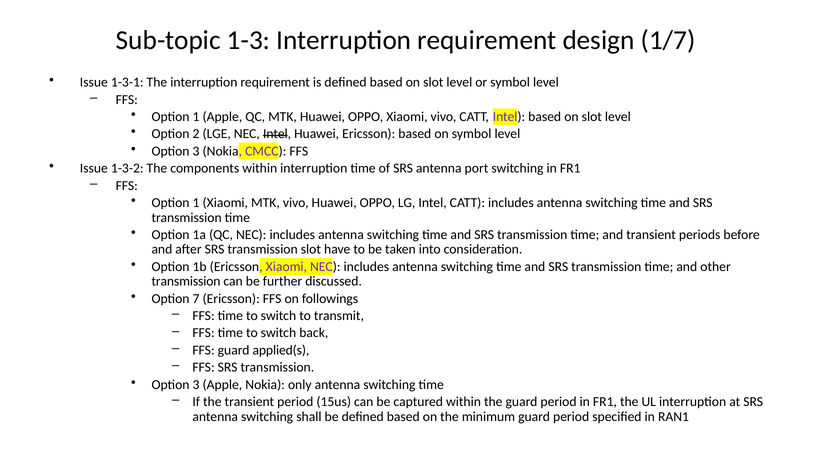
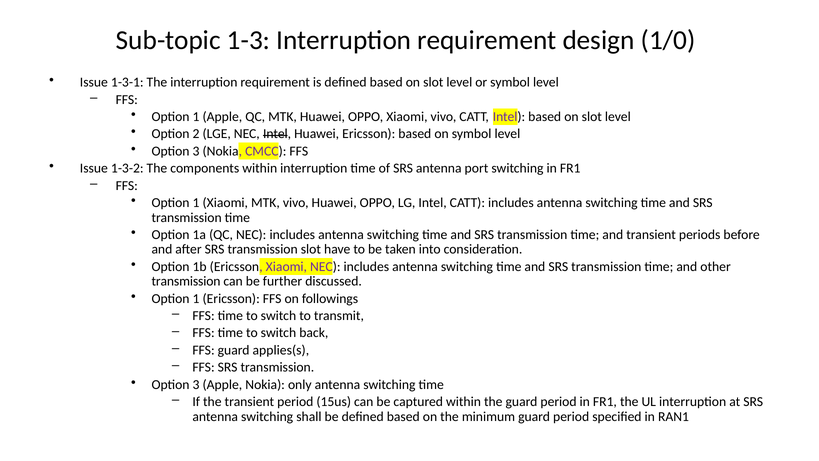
1/7: 1/7 -> 1/0
7 at (196, 298): 7 -> 1
applied(s: applied(s -> applies(s
